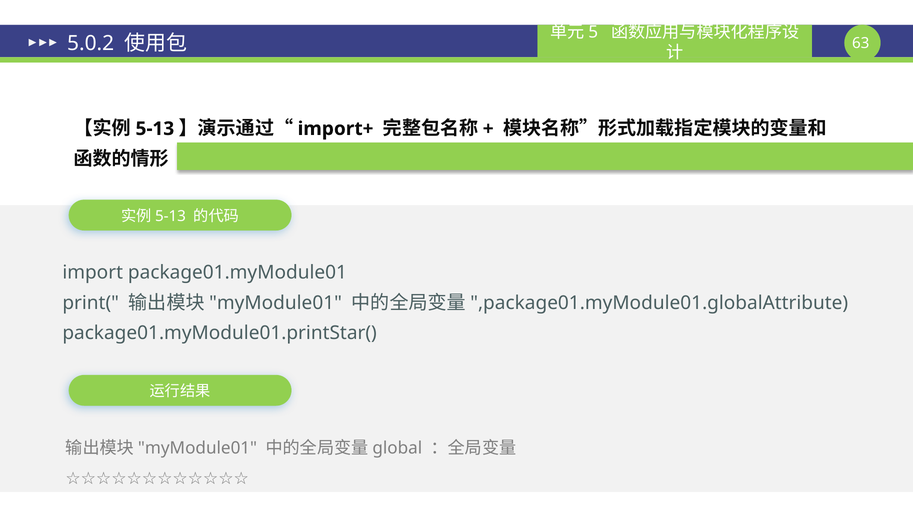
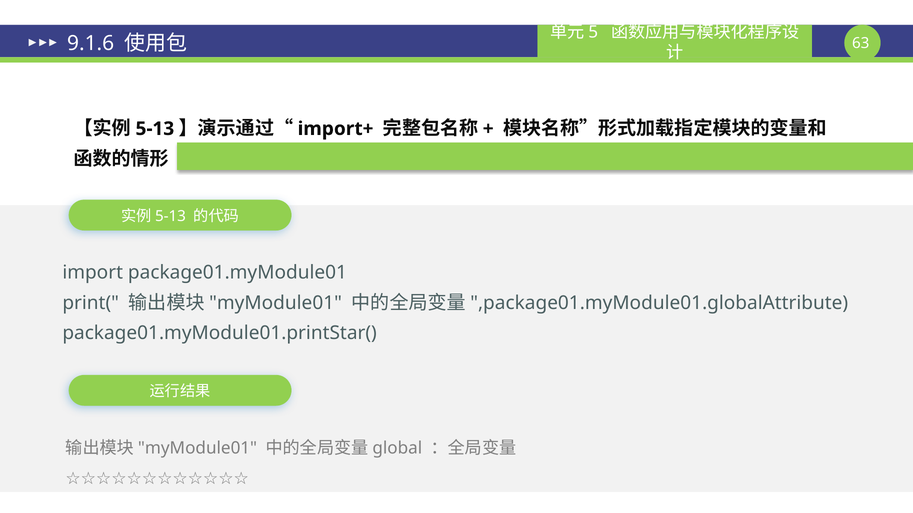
5.0.2: 5.0.2 -> 9.1.6
